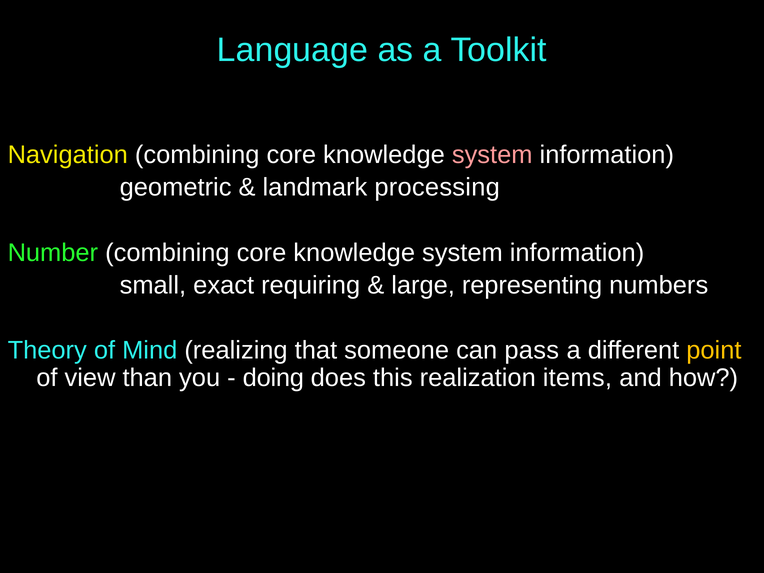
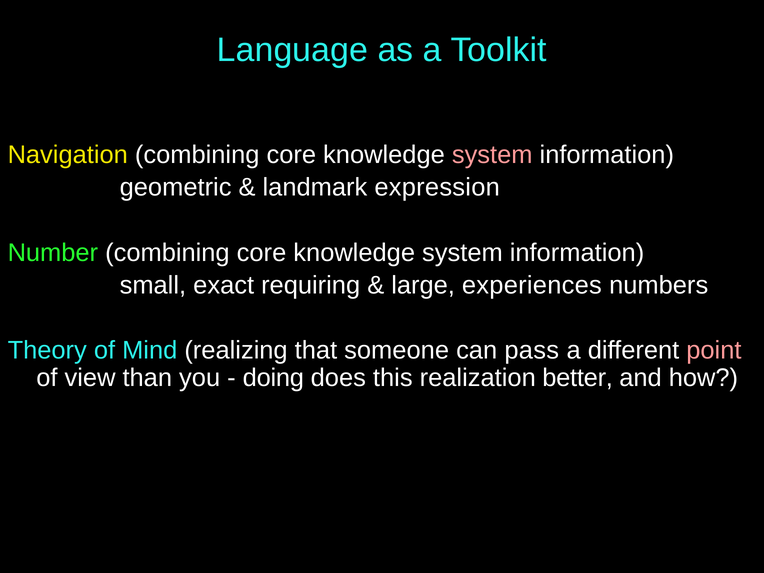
processing: processing -> expression
representing: representing -> experiences
point colour: yellow -> pink
items: items -> better
